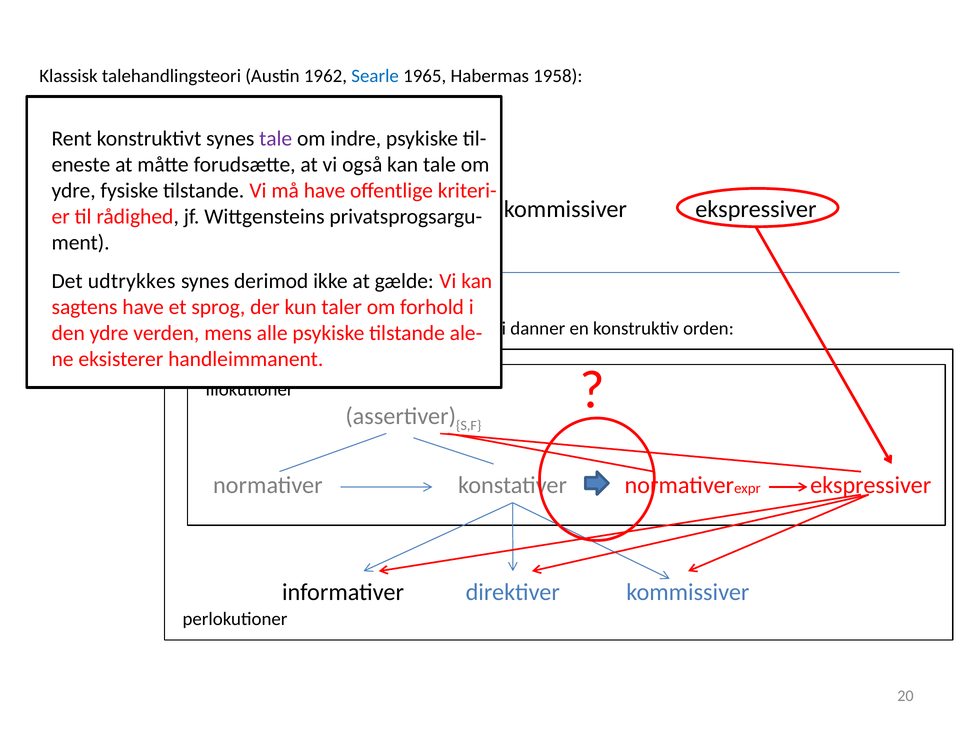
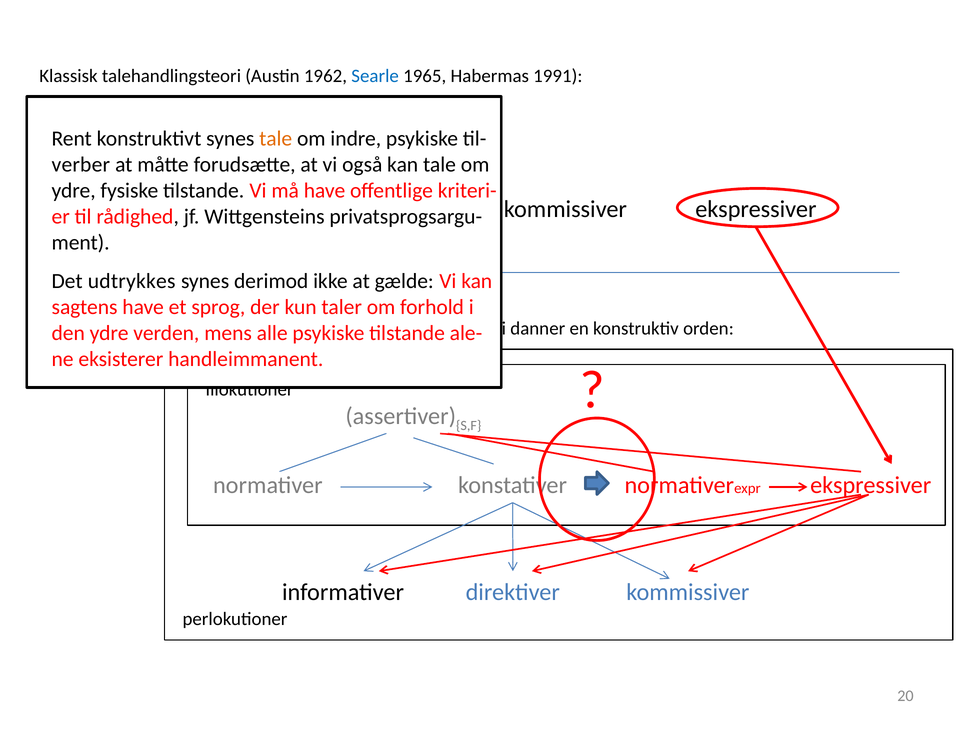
1958: 1958 -> 1991
tale at (276, 139) colour: purple -> orange
eneste: eneste -> verber
